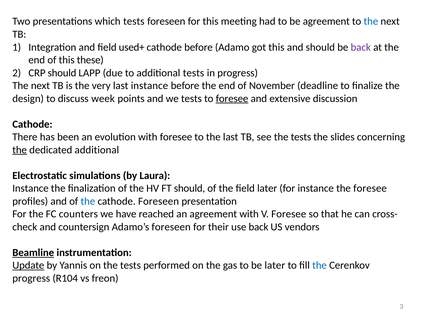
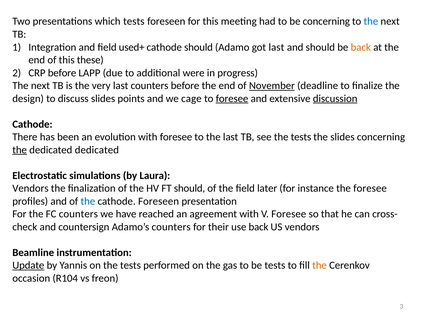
be agreement: agreement -> concerning
cathode before: before -> should
got this: this -> last
back at (361, 47) colour: purple -> orange
CRP should: should -> before
additional tests: tests -> were
last instance: instance -> counters
November underline: none -> present
discuss week: week -> slides
we tests: tests -> cage
discussion underline: none -> present
dedicated additional: additional -> dedicated
Instance at (30, 189): Instance -> Vendors
Adamo’s foreseen: foreseen -> counters
Beamline underline: present -> none
be later: later -> tests
the at (320, 266) colour: blue -> orange
progress at (31, 279): progress -> occasion
